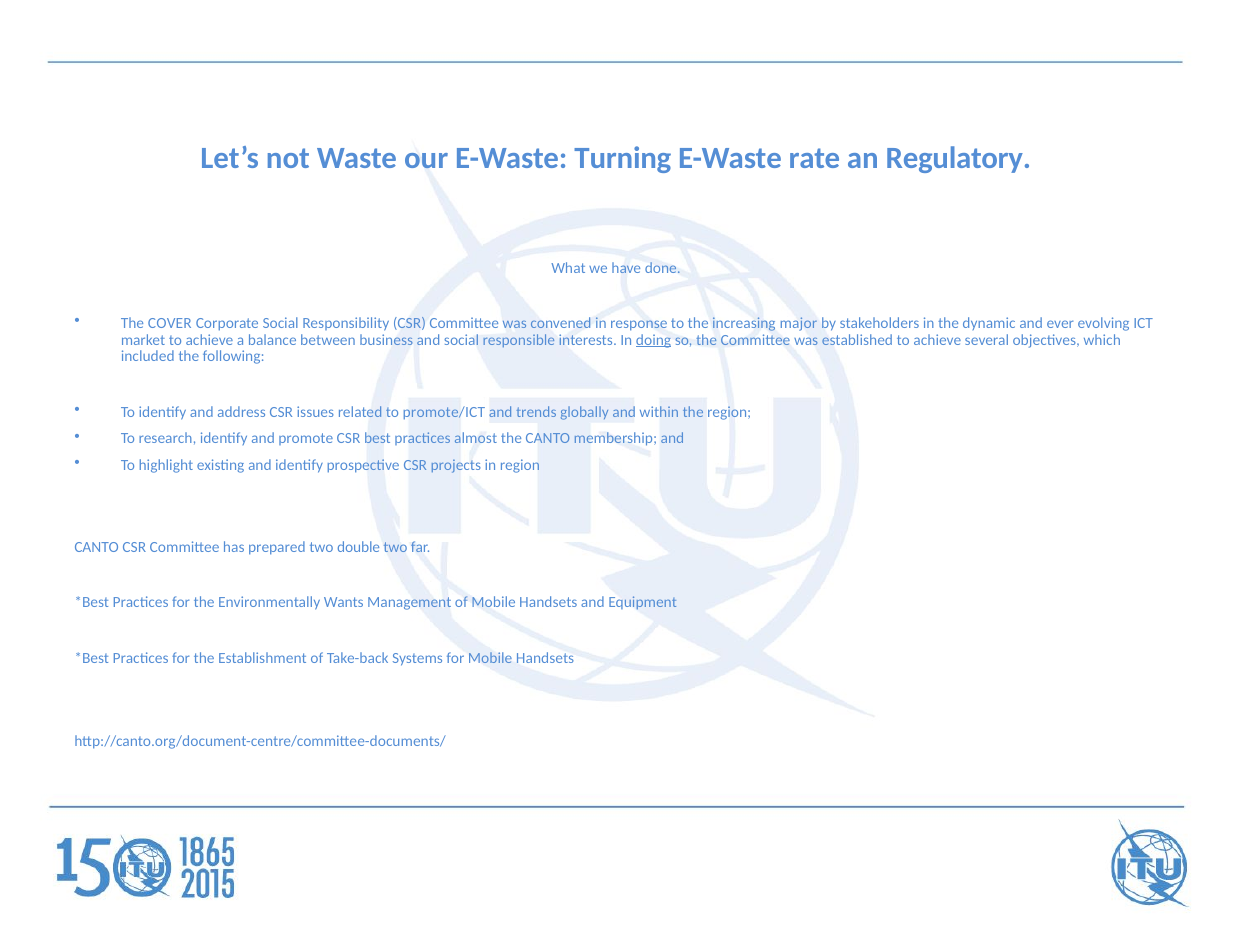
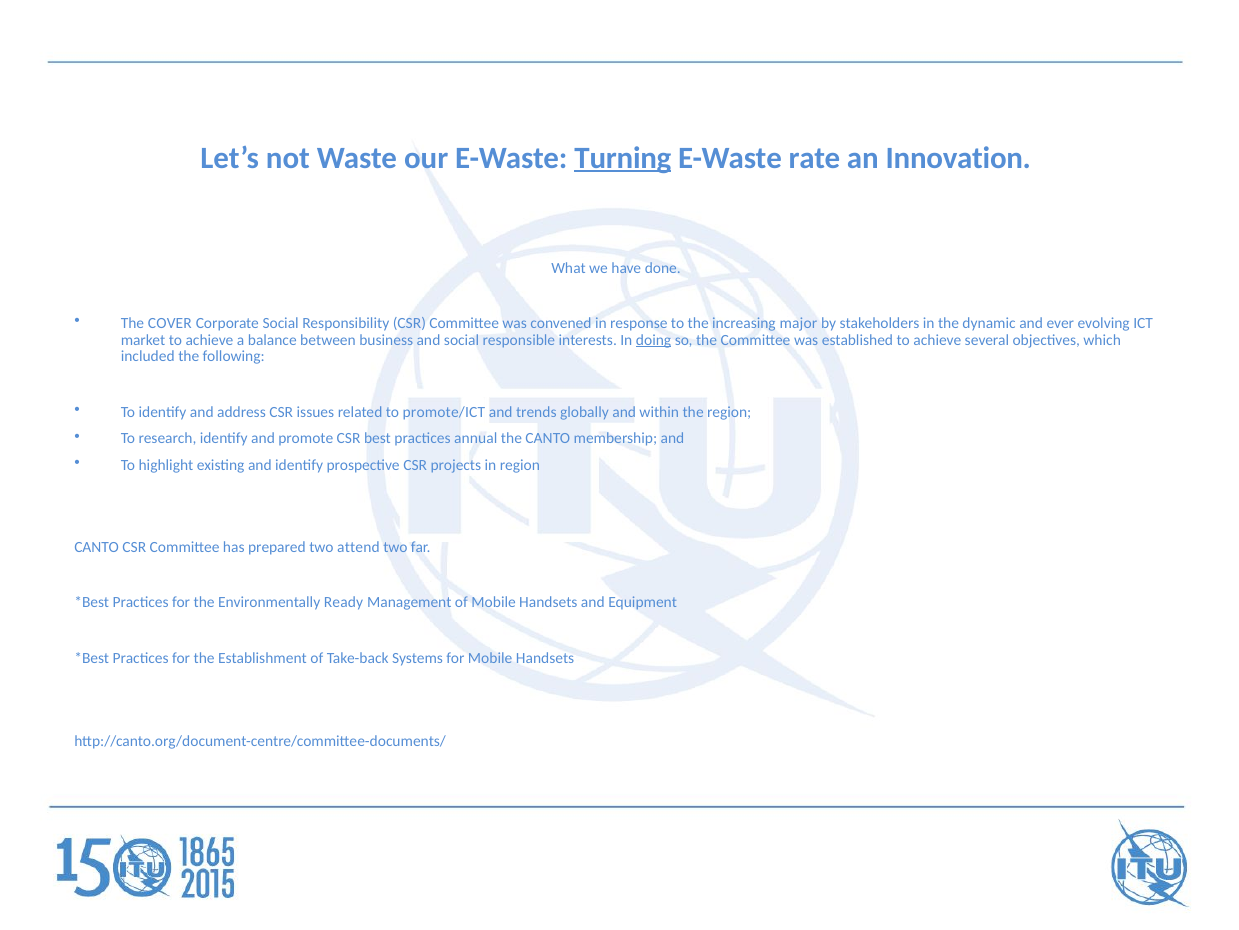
Turning underline: none -> present
Regulatory: Regulatory -> Innovation
almost: almost -> annual
double: double -> attend
Wants: Wants -> Ready
